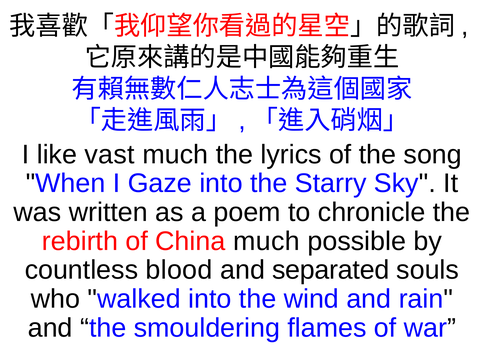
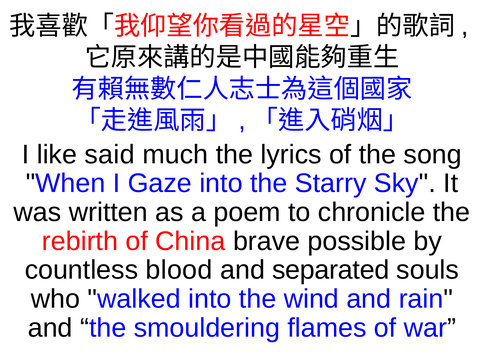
vast: vast -> said
China much: much -> brave
